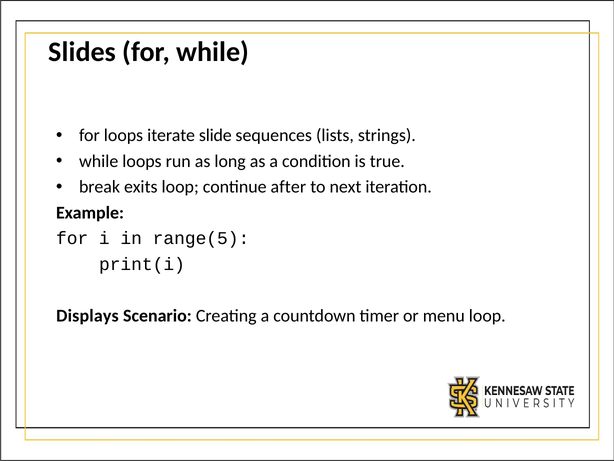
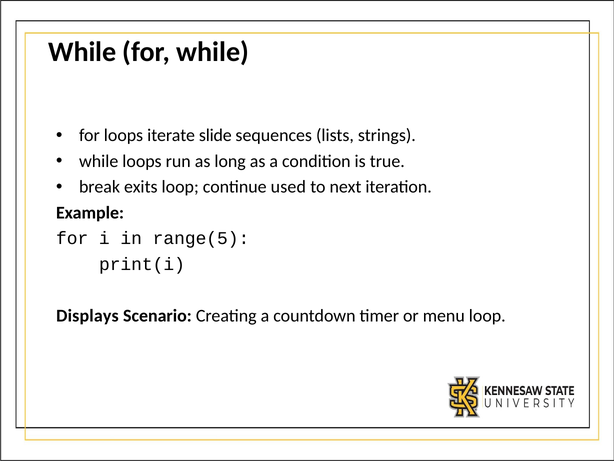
Slides at (82, 52): Slides -> While
after: after -> used
